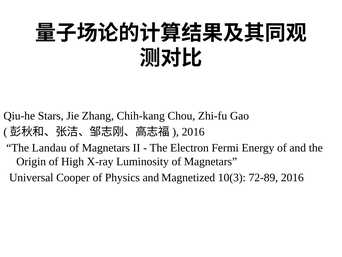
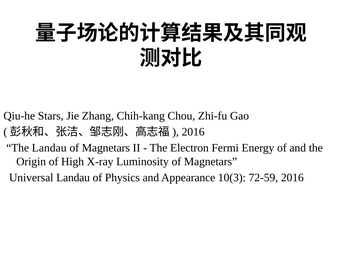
Universal Cooper: Cooper -> Landau
Magnetized: Magnetized -> Appearance
72-89: 72-89 -> 72-59
